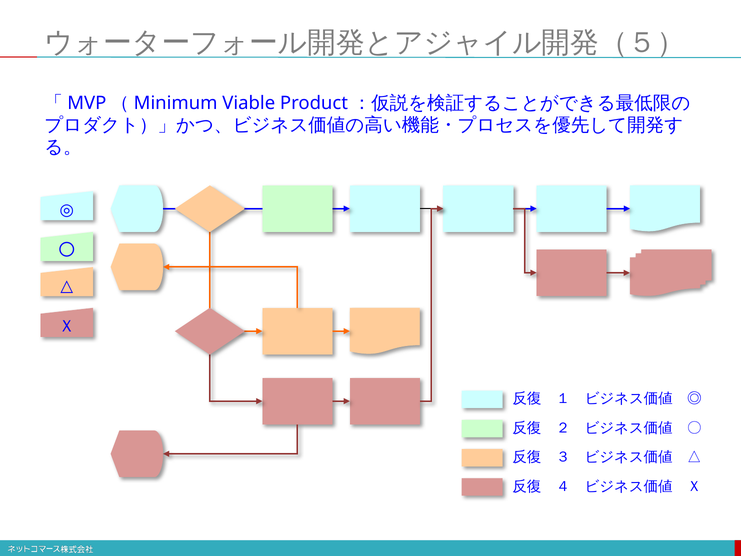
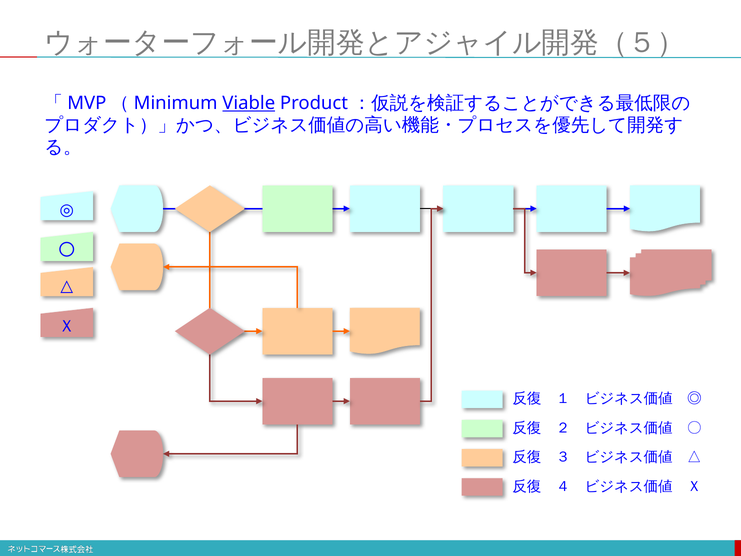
Viable underline: none -> present
